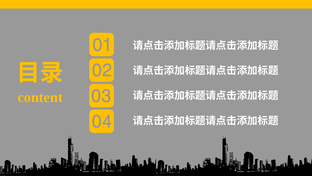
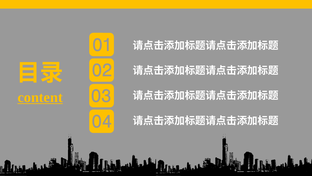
content underline: none -> present
